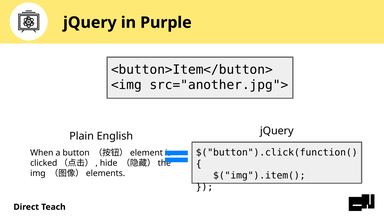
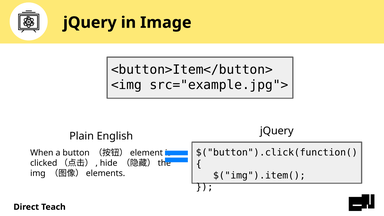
Purple: Purple -> Image
src="another.jpg">: src="another.jpg"> -> src="example.jpg">
